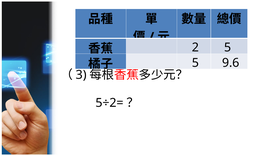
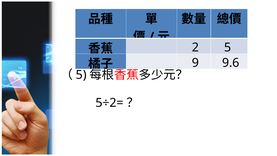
5 at (195, 63): 5 -> 9
3 at (81, 75): 3 -> 5
